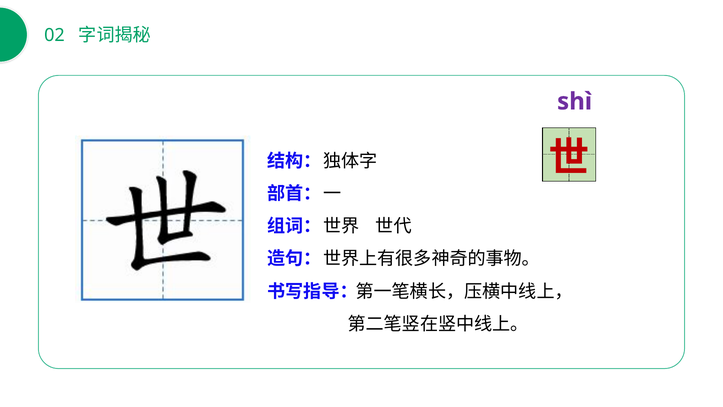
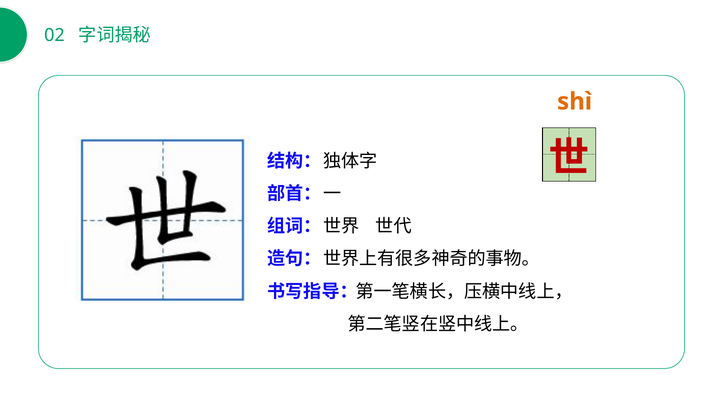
shì colour: purple -> orange
